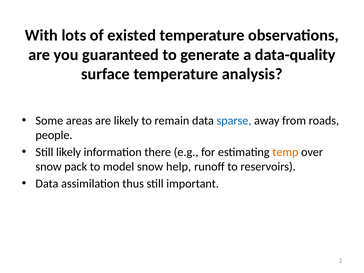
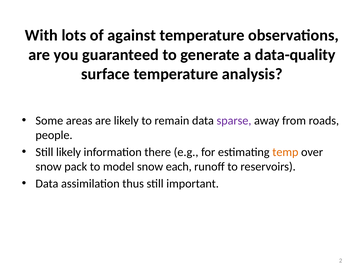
existed: existed -> against
sparse colour: blue -> purple
help: help -> each
